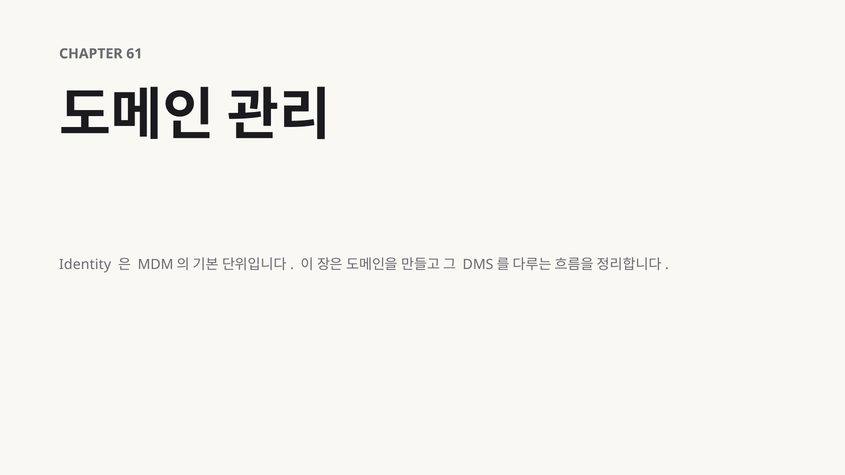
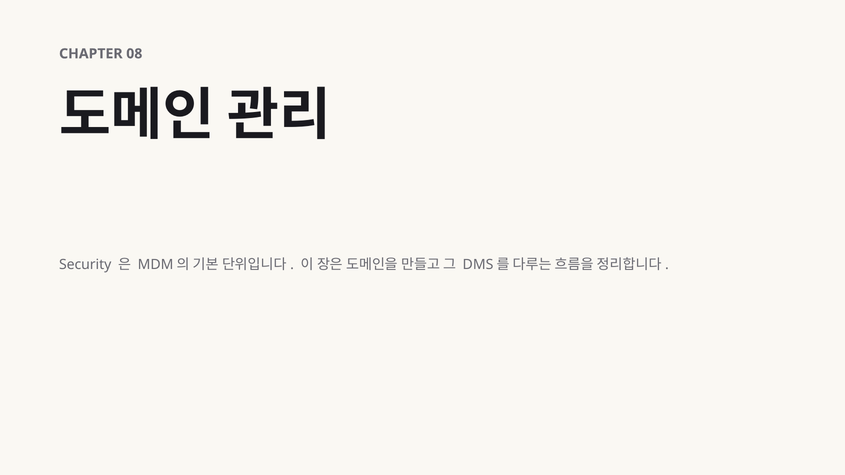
61: 61 -> 08
Identity: Identity -> Security
